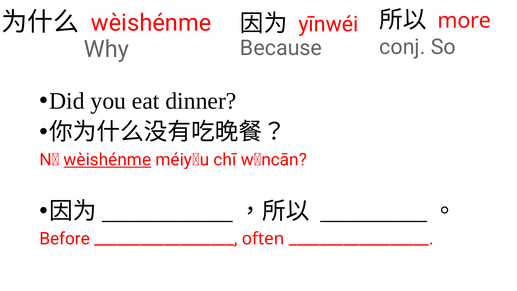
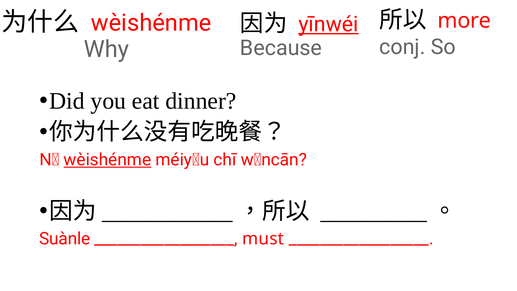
yīnwéi underline: none -> present
Before: Before -> Suànle
often: often -> must
